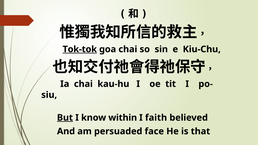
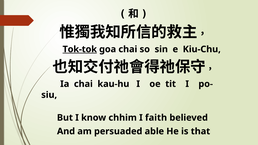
But underline: present -> none
within: within -> chhim
face: face -> able
